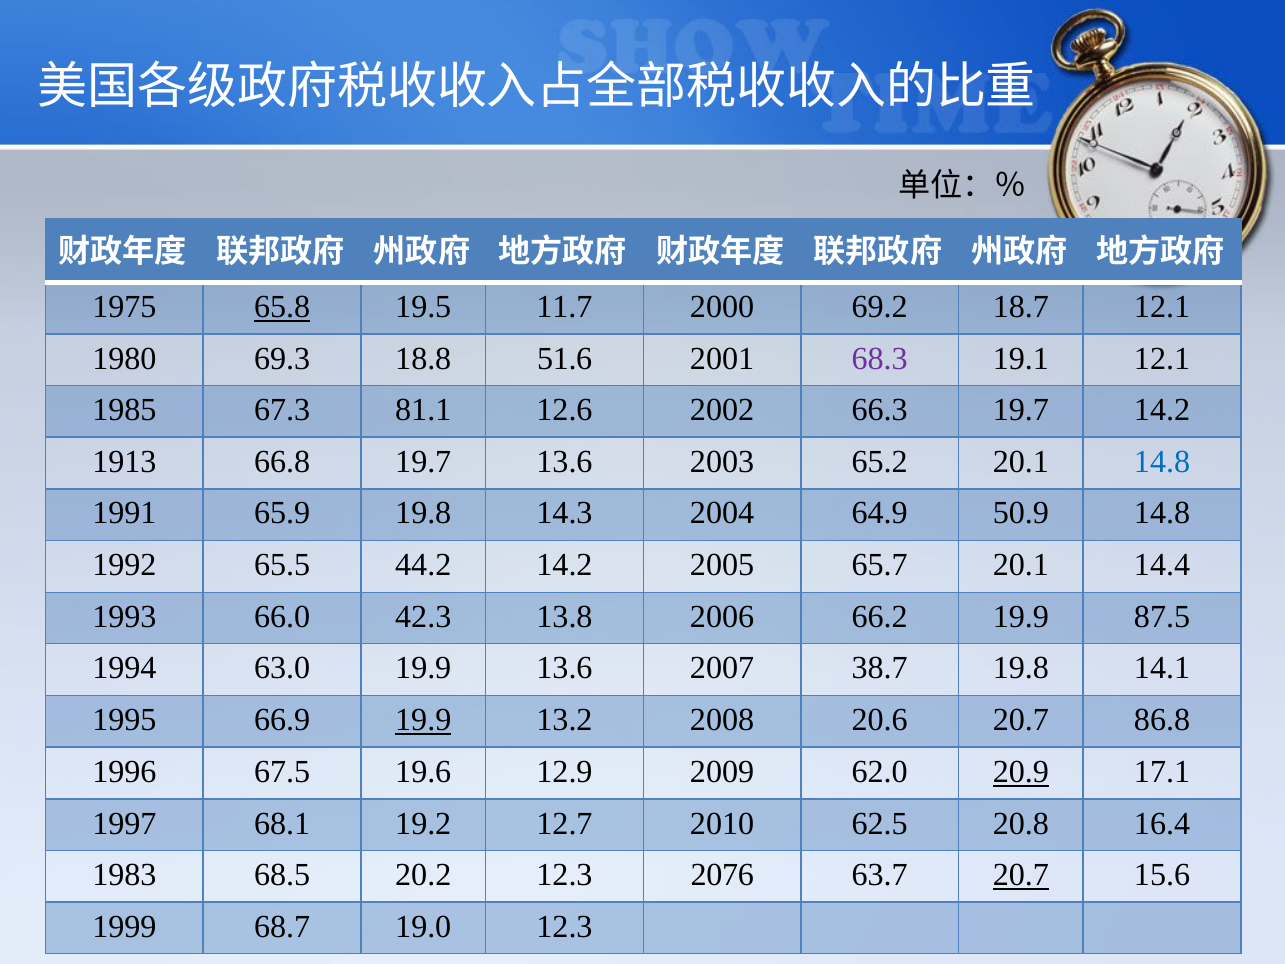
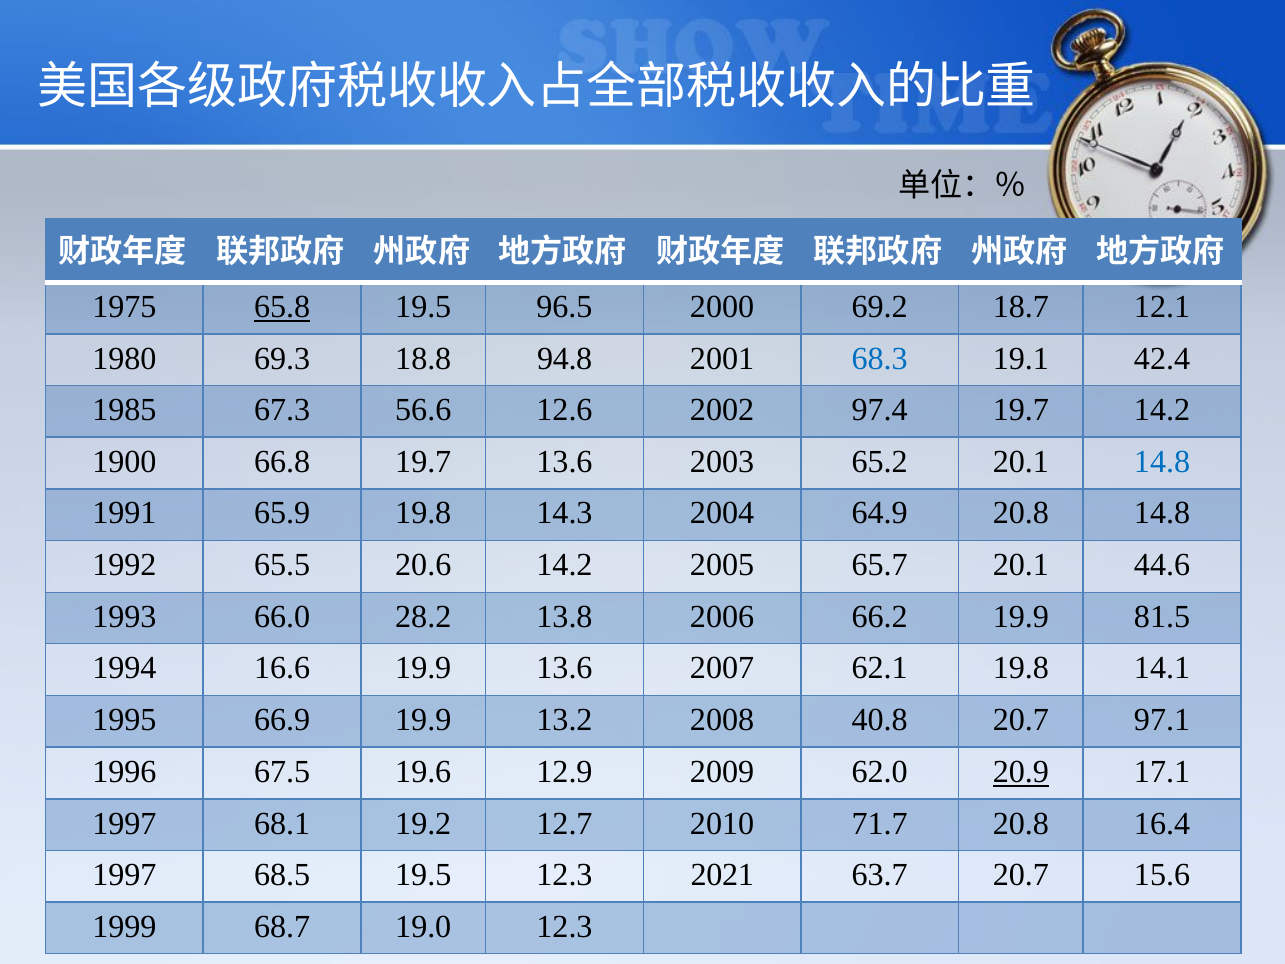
11.7: 11.7 -> 96.5
51.6: 51.6 -> 94.8
68.3 colour: purple -> blue
19.1 12.1: 12.1 -> 42.4
81.1: 81.1 -> 56.6
66.3: 66.3 -> 97.4
1913: 1913 -> 1900
64.9 50.9: 50.9 -> 20.8
44.2: 44.2 -> 20.6
14.4: 14.4 -> 44.6
42.3: 42.3 -> 28.2
87.5: 87.5 -> 81.5
63.0: 63.0 -> 16.6
38.7: 38.7 -> 62.1
19.9 at (423, 720) underline: present -> none
20.6: 20.6 -> 40.8
86.8: 86.8 -> 97.1
62.5: 62.5 -> 71.7
1983 at (124, 875): 1983 -> 1997
68.5 20.2: 20.2 -> 19.5
2076: 2076 -> 2021
20.7 at (1021, 875) underline: present -> none
